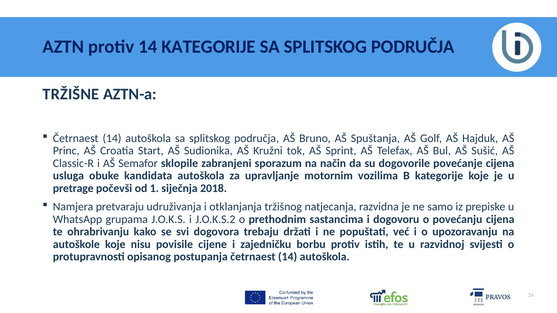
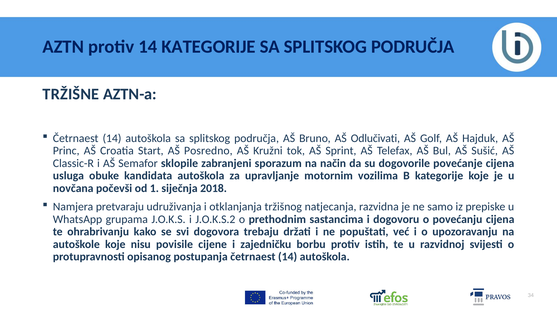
Spuštanja: Spuštanja -> Odlučivati
Sudionika: Sudionika -> Posredno
pretrage: pretrage -> novčana
